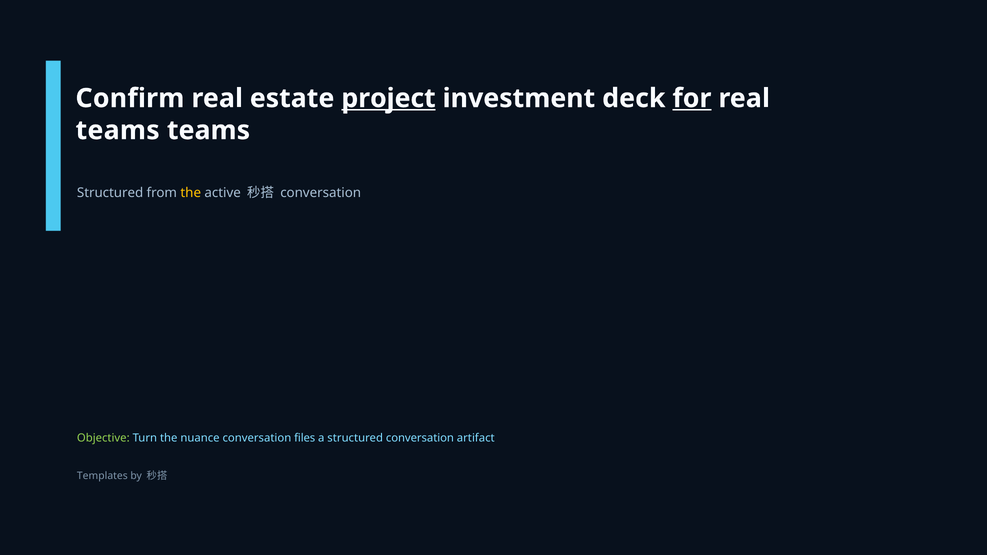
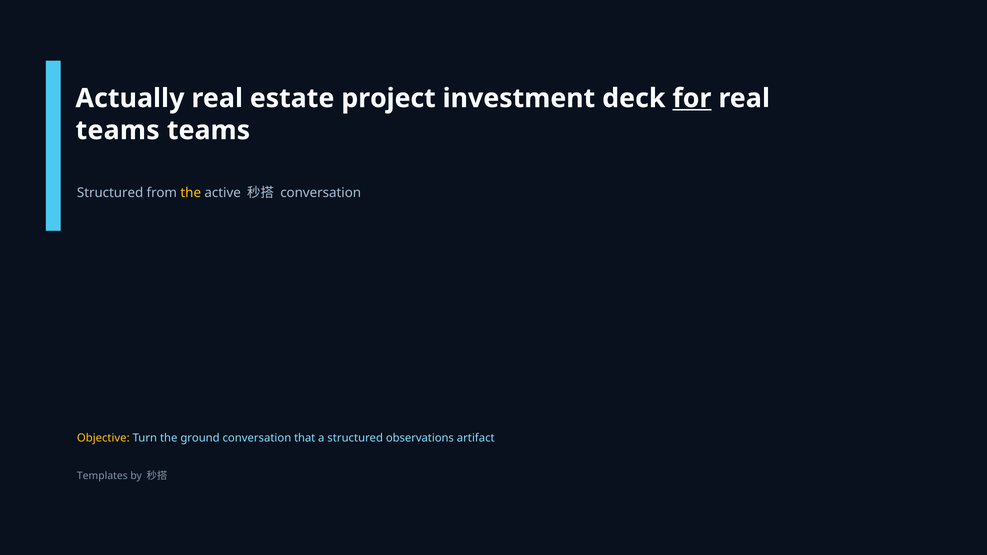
Confirm: Confirm -> Actually
project underline: present -> none
Objective colour: light green -> yellow
nuance: nuance -> ground
files: files -> that
structured conversation: conversation -> observations
